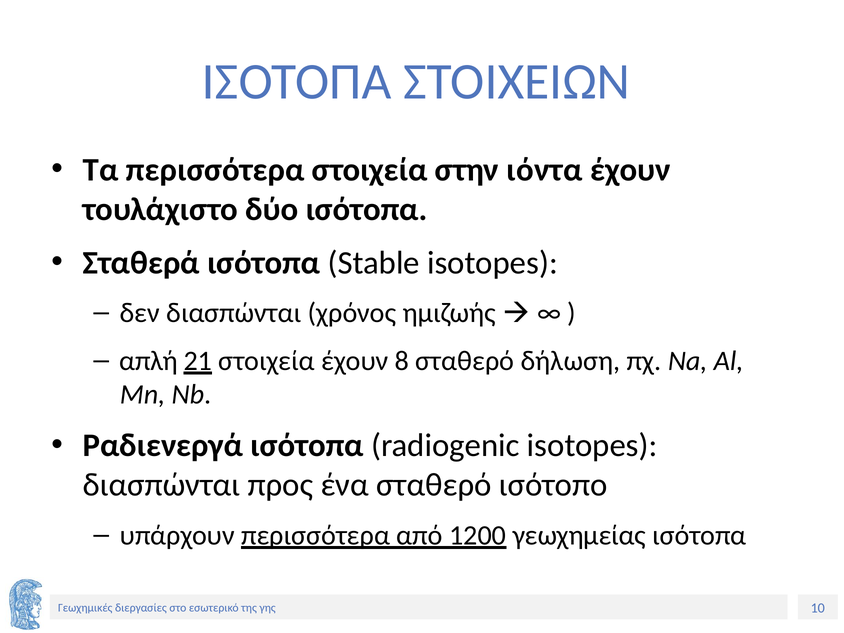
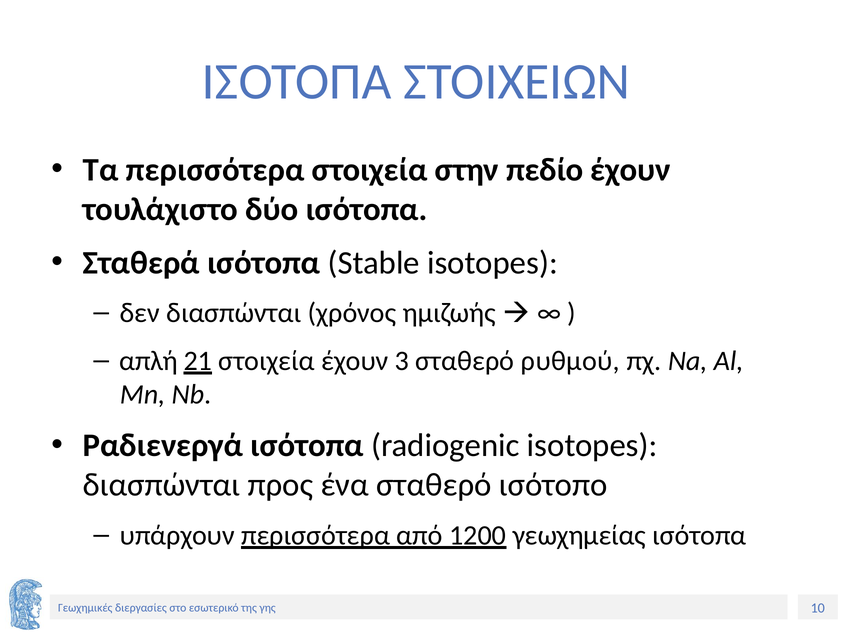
ιόντα: ιόντα -> πεδίο
8: 8 -> 3
δήλωση: δήλωση -> ρυθμού
